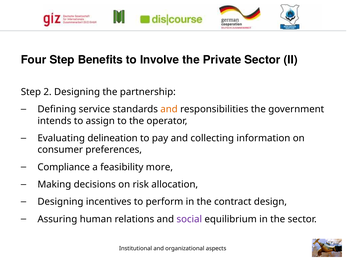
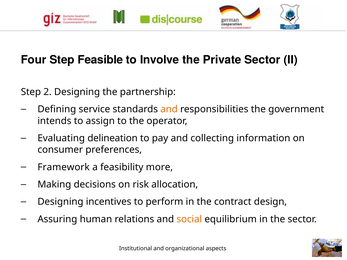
Benefits: Benefits -> Feasible
Compliance: Compliance -> Framework
social colour: purple -> orange
